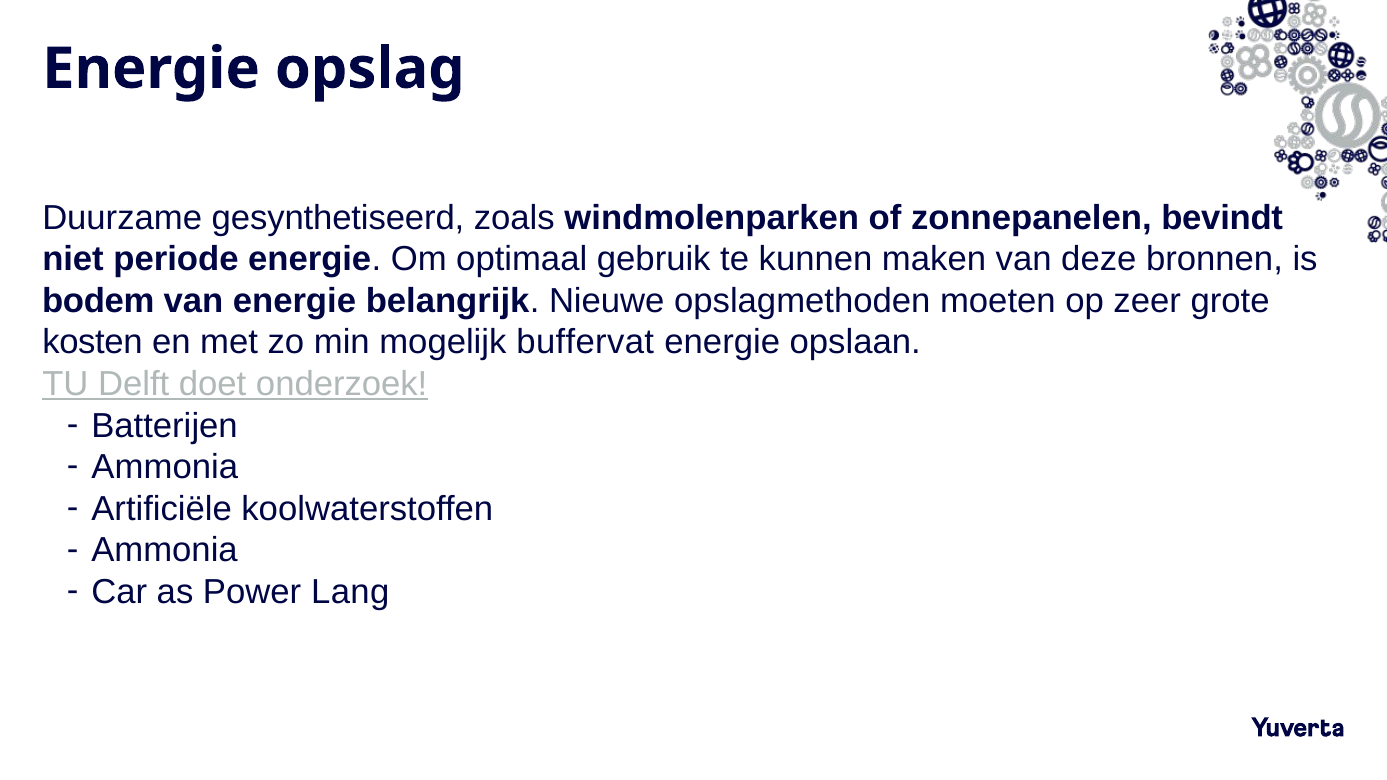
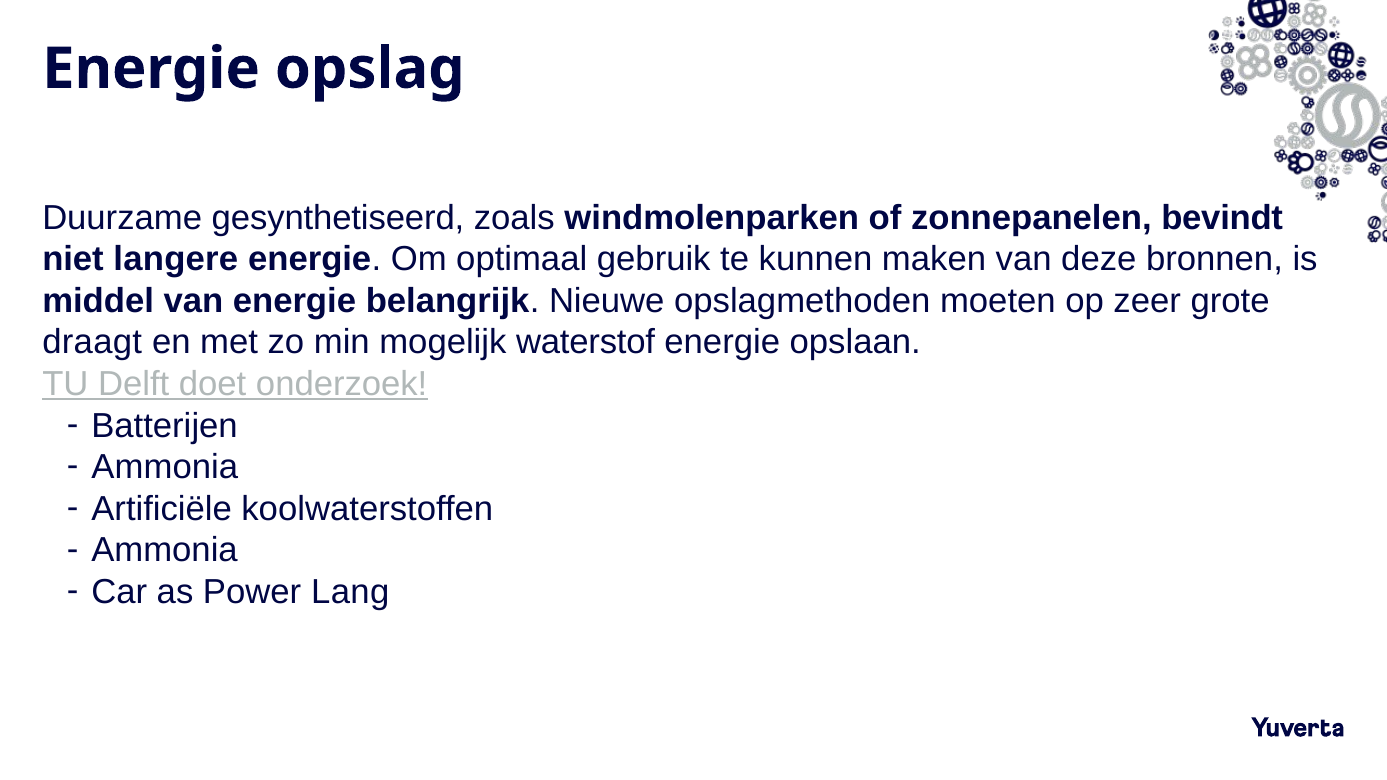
periode: periode -> langere
bodem: bodem -> middel
kosten: kosten -> draagt
buffervat: buffervat -> waterstof
